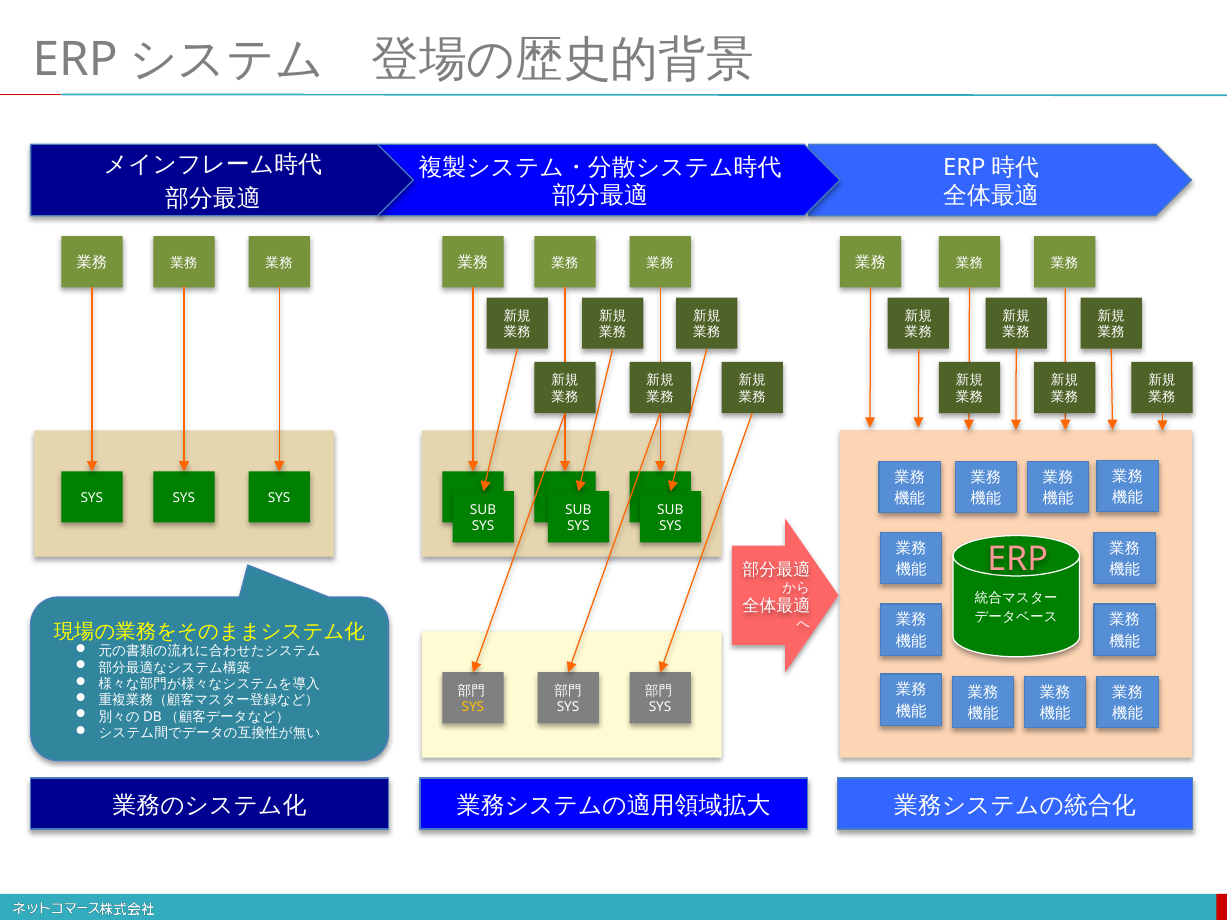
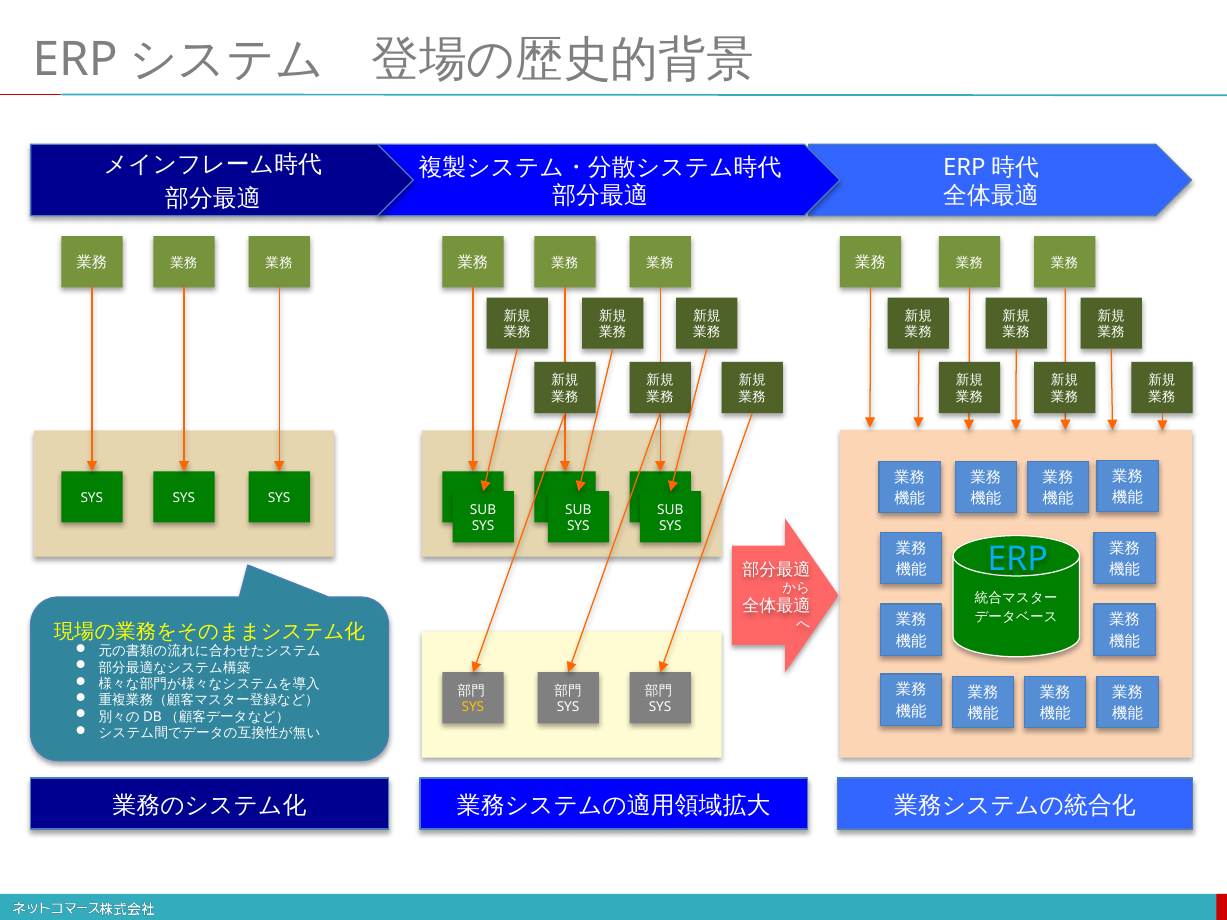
ERP at (1018, 559) colour: pink -> light blue
